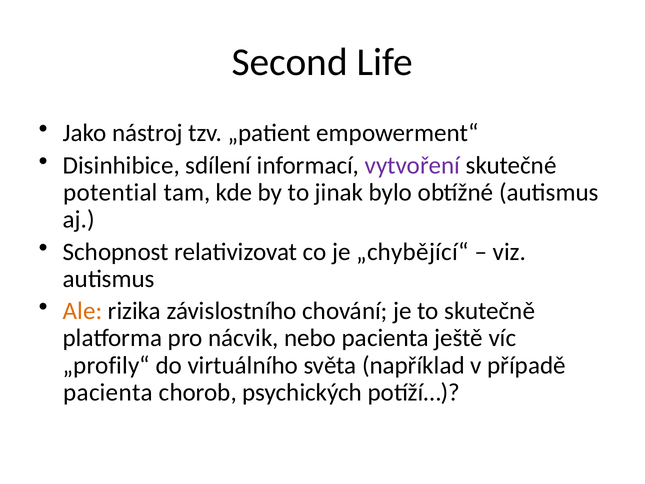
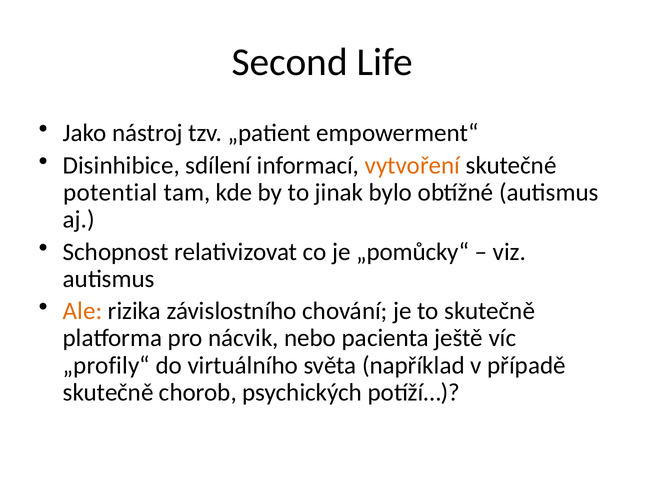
vytvoření colour: purple -> orange
„chybějící“: „chybějící“ -> „pomůcky“
pacienta at (108, 392): pacienta -> skutečně
